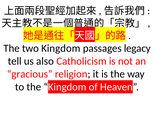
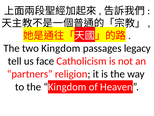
also: also -> face
gracious: gracious -> partners
